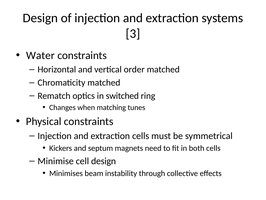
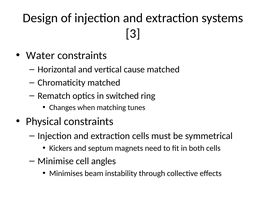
order: order -> cause
cell design: design -> angles
